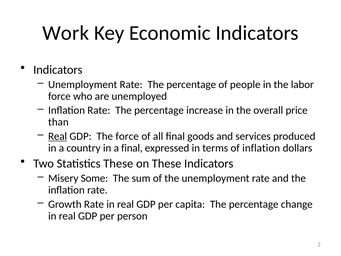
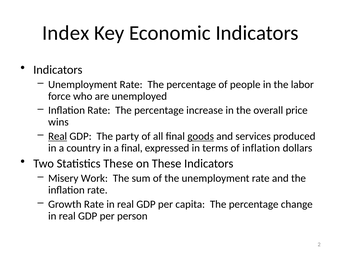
Work: Work -> Index
than: than -> wins
The force: force -> party
goods underline: none -> present
Some: Some -> Work
